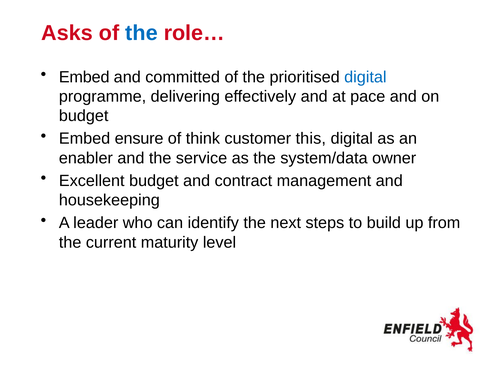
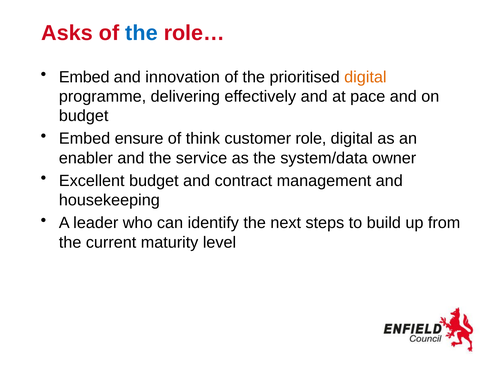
committed: committed -> innovation
digital at (365, 77) colour: blue -> orange
this: this -> role
